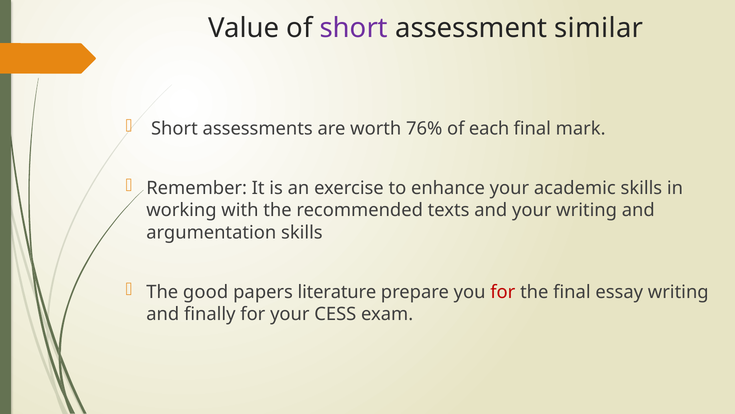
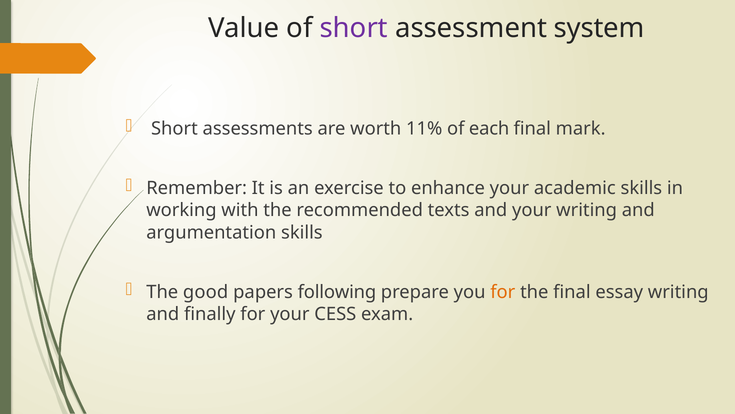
similar: similar -> system
76%: 76% -> 11%
literature: literature -> following
for at (503, 292) colour: red -> orange
